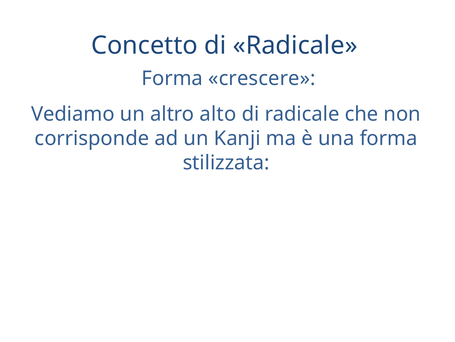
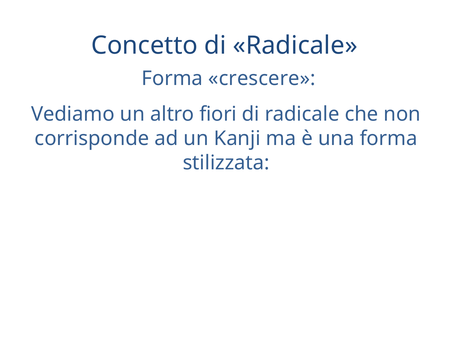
alto: alto -> fiori
